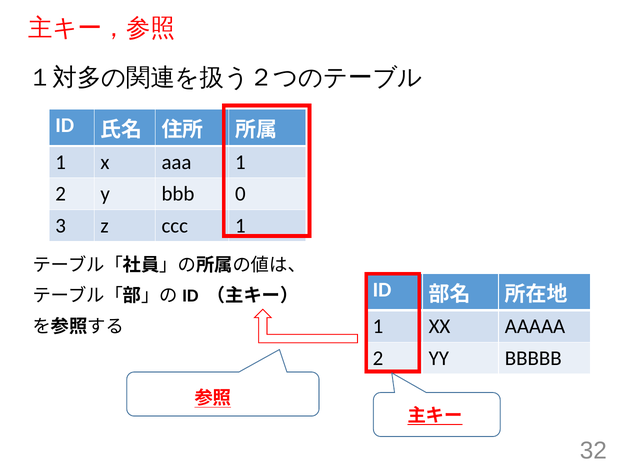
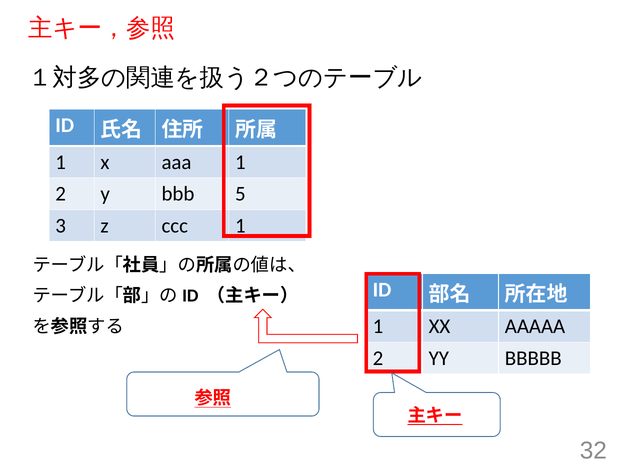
0: 0 -> 5
